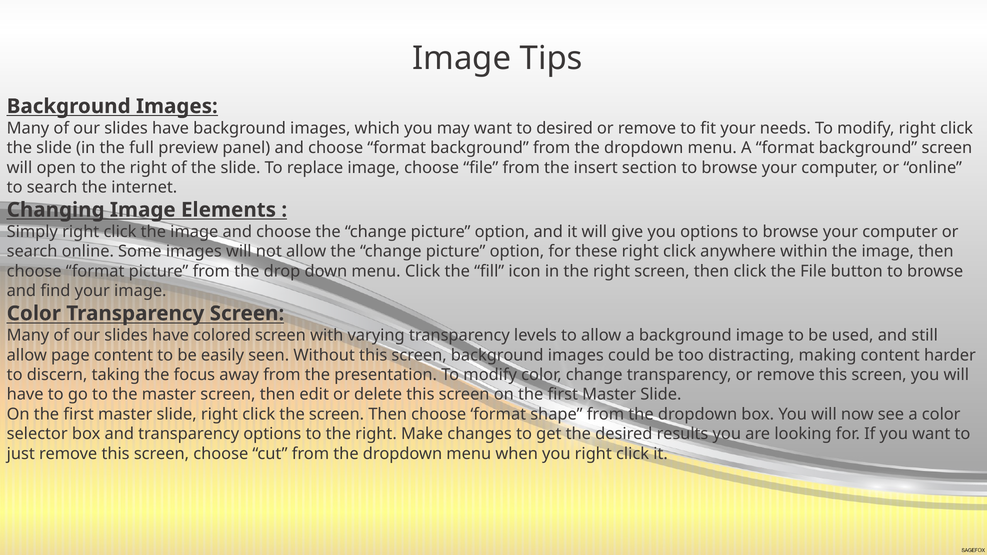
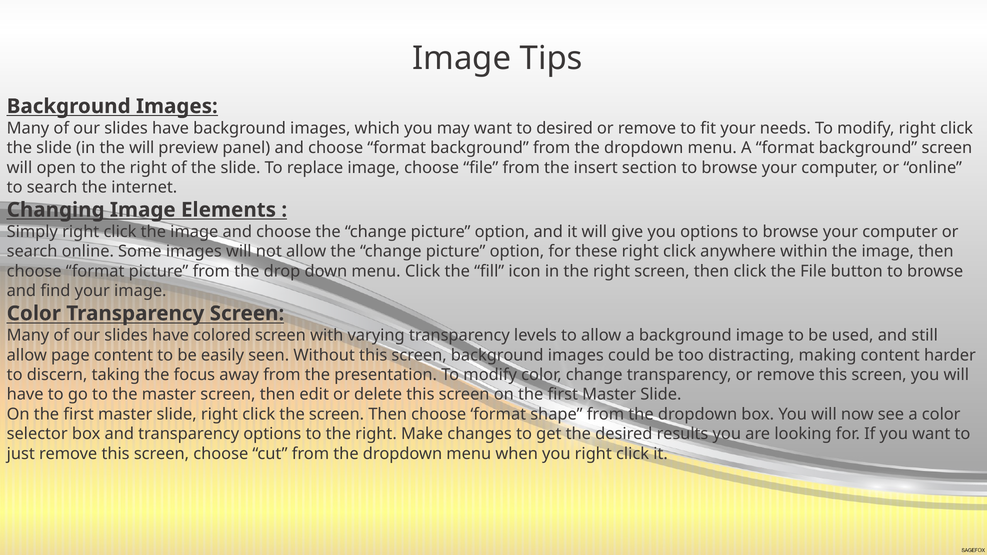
the full: full -> will
